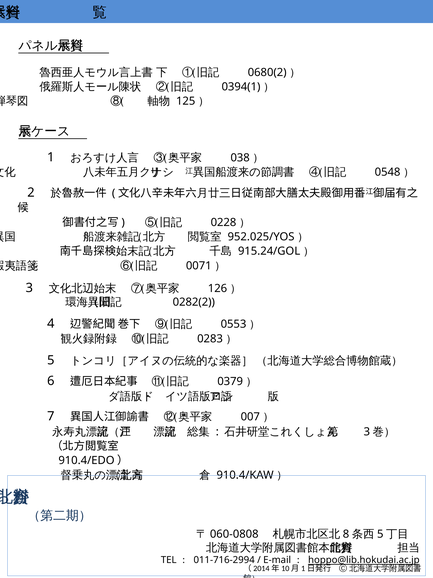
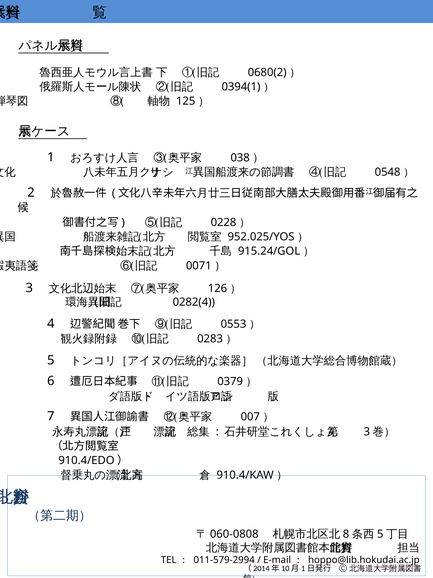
0282(2: 0282(2 -> 0282(4
011-716-2994: 011-716-2994 -> 011-579-2994
hoppo@lib.hokudai.ac.jp underline: present -> none
